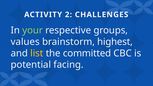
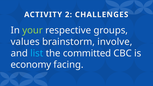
highest: highest -> involve
list colour: yellow -> light blue
potential: potential -> economy
